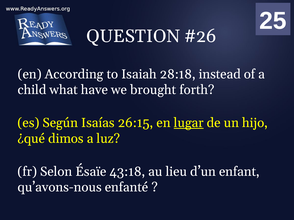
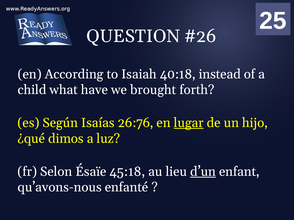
28:18: 28:18 -> 40:18
26:15: 26:15 -> 26:76
43:18: 43:18 -> 45:18
d’un underline: none -> present
